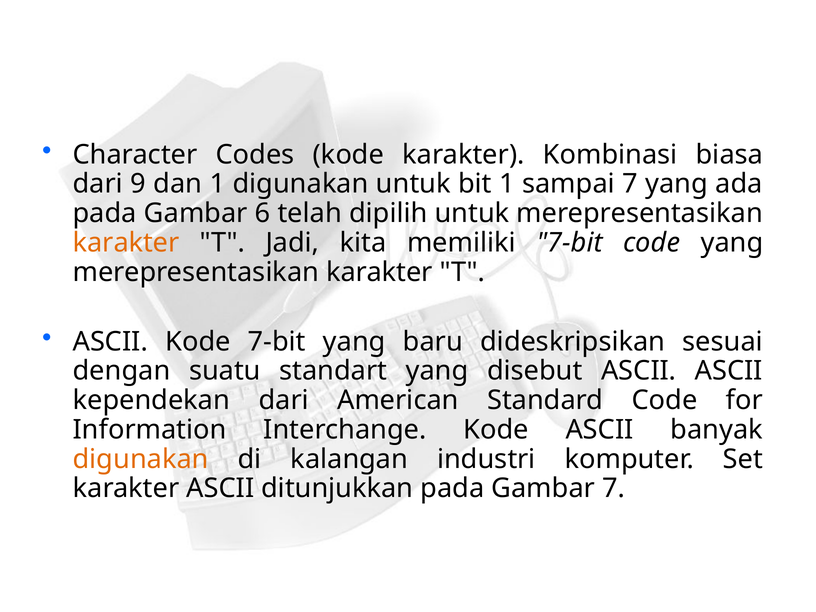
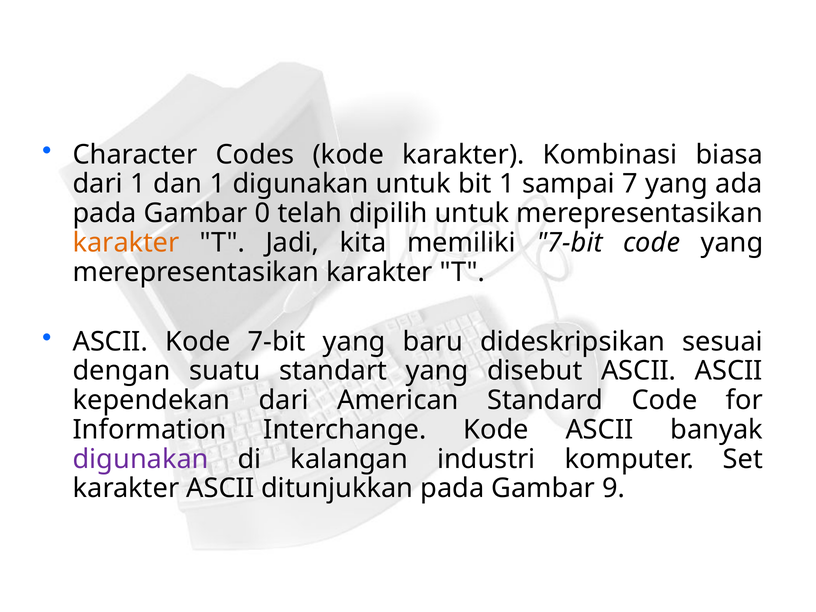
dari 9: 9 -> 1
6: 6 -> 0
digunakan at (141, 459) colour: orange -> purple
Gambar 7: 7 -> 9
